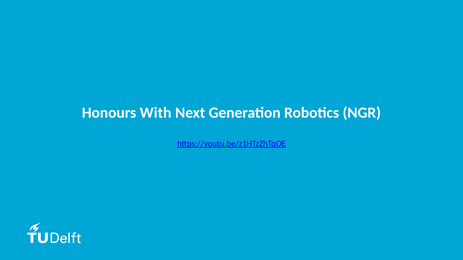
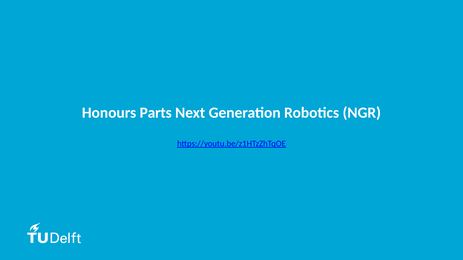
With: With -> Parts
